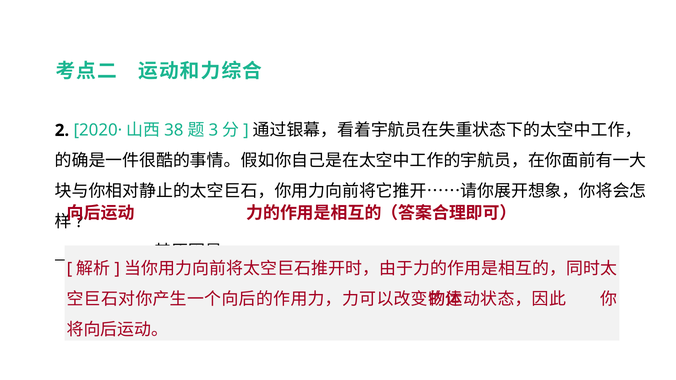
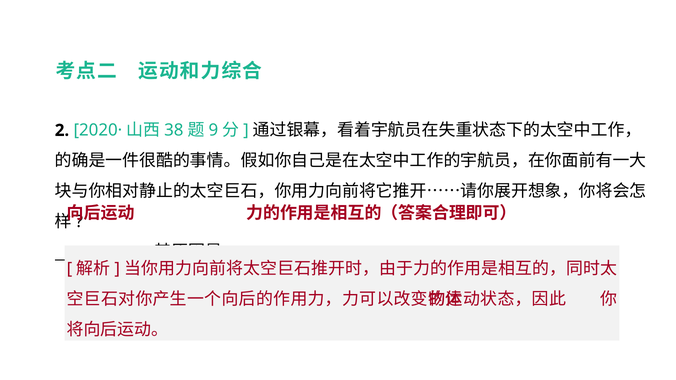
3: 3 -> 9
